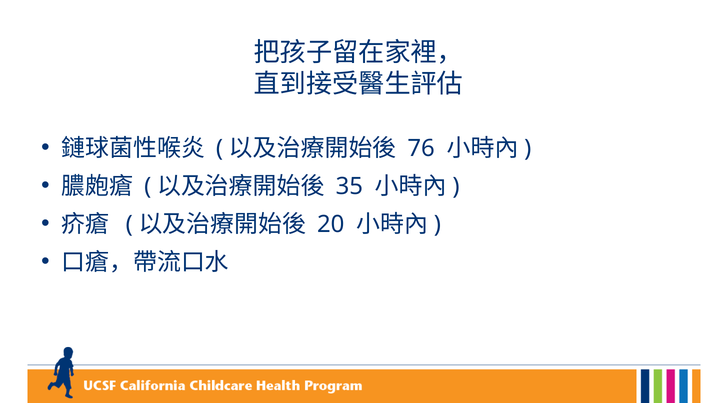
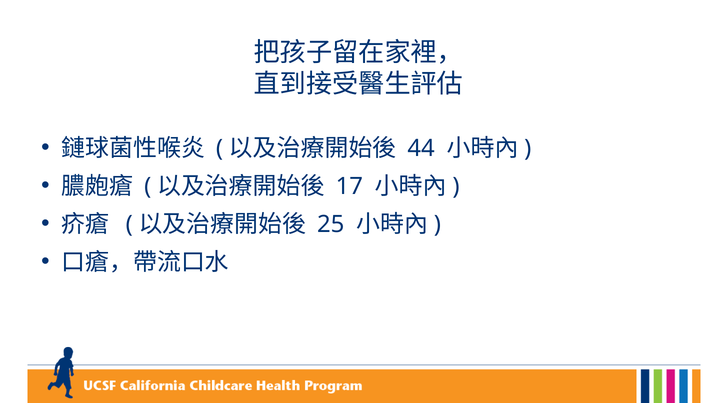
76: 76 -> 44
35: 35 -> 17
20: 20 -> 25
